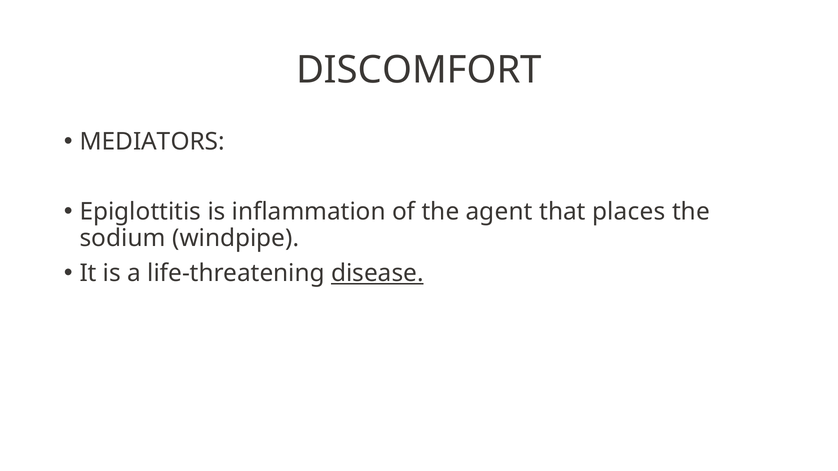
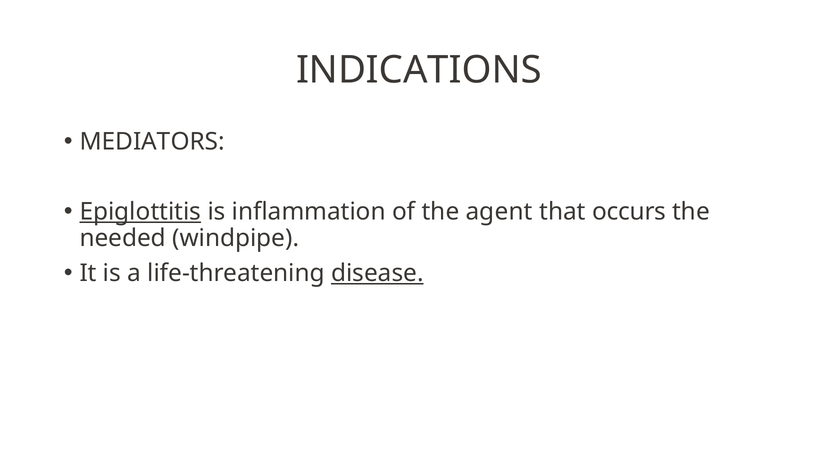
DISCOMFORT: DISCOMFORT -> INDICATIONS
Epiglottitis underline: none -> present
places: places -> occurs
sodium: sodium -> needed
